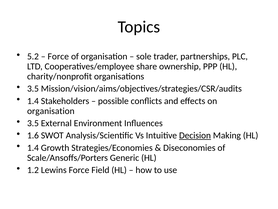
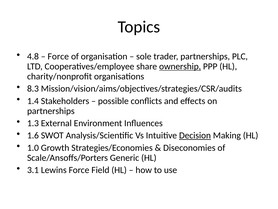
5.2: 5.2 -> 4.8
ownership underline: none -> present
3.5 at (33, 88): 3.5 -> 8.3
organisation at (51, 111): organisation -> partnerships
3.5 at (33, 123): 3.5 -> 1.3
1.4 at (33, 147): 1.4 -> 1.0
1.2: 1.2 -> 3.1
